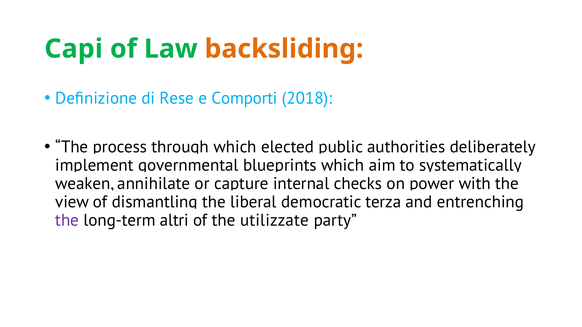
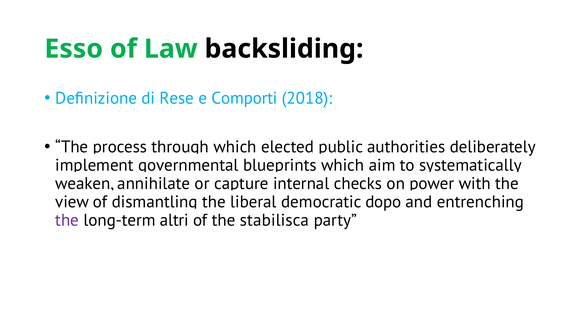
Capi: Capi -> Esso
backsliding colour: orange -> black
terza: terza -> dopo
utilizzate: utilizzate -> stabilisca
